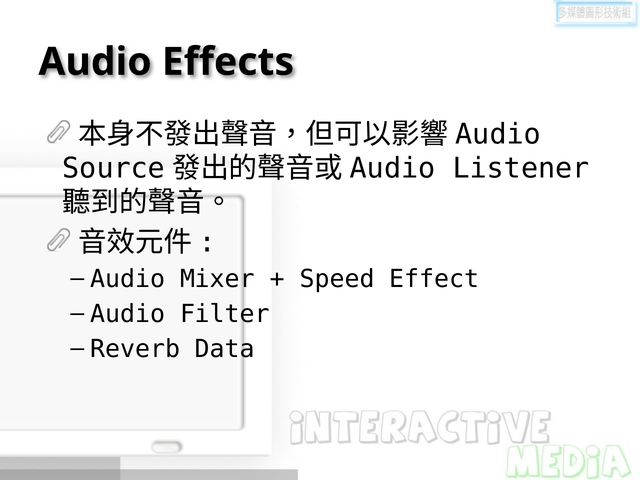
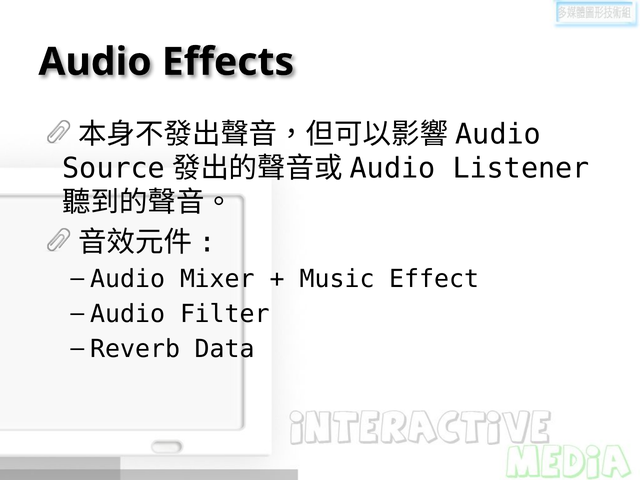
Speed: Speed -> Music
